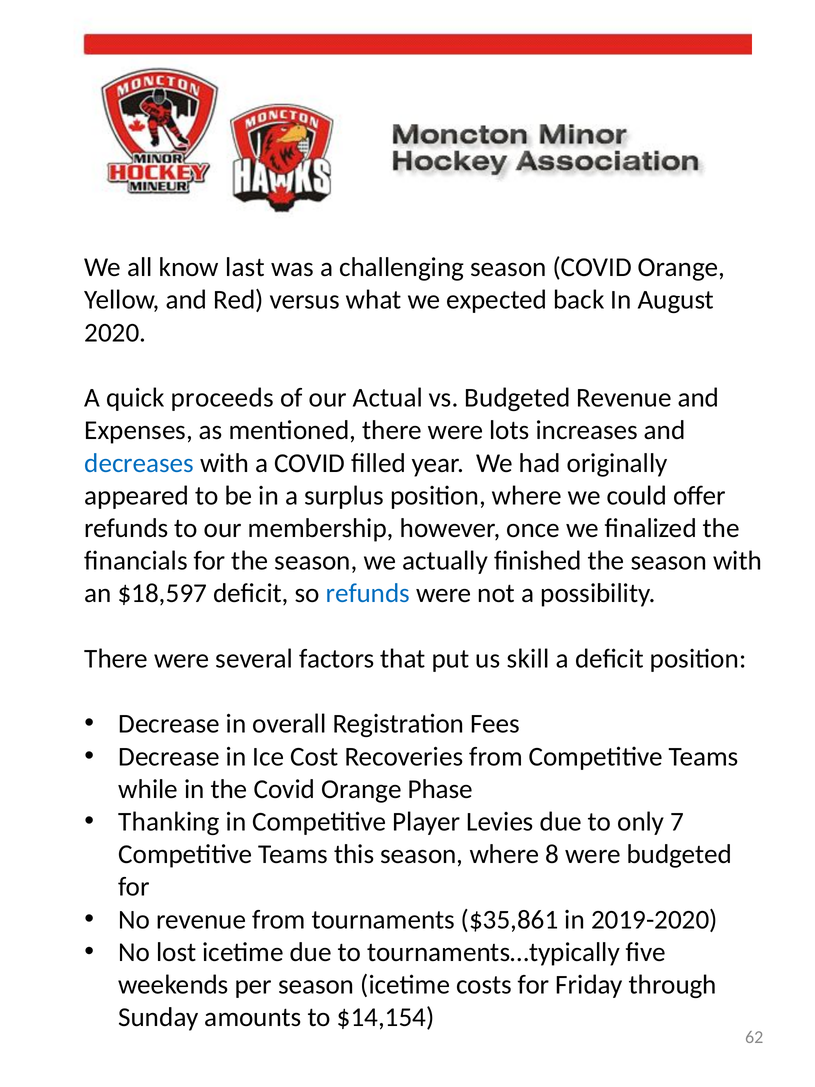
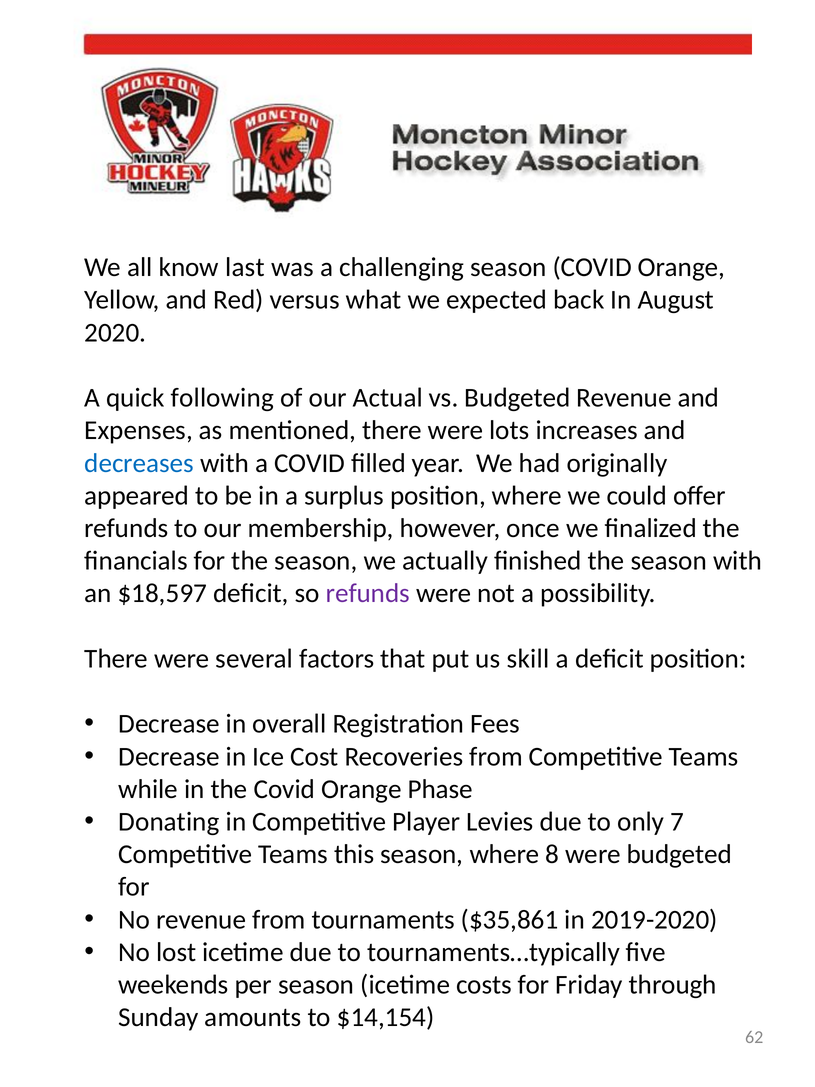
proceeds: proceeds -> following
refunds at (368, 593) colour: blue -> purple
Thanking: Thanking -> Donating
